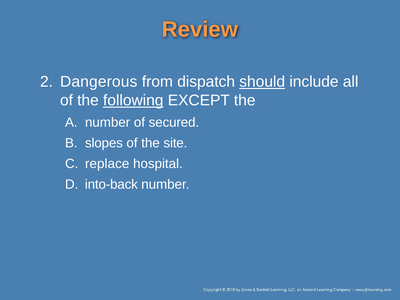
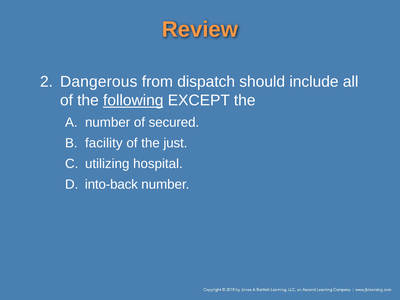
should underline: present -> none
slopes: slopes -> facility
site: site -> just
replace: replace -> utilizing
